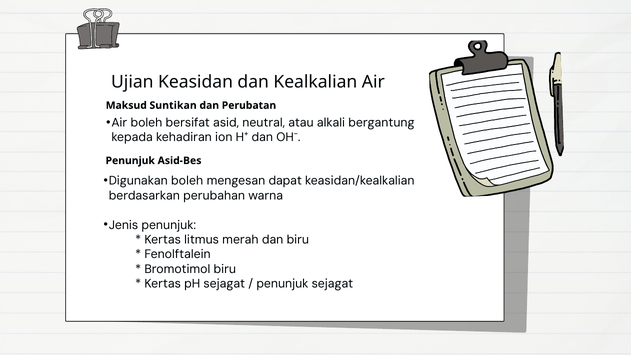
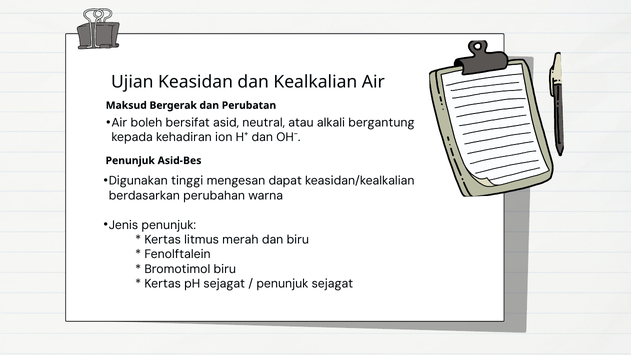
Suntikan: Suntikan -> Bergerak
Digunakan boleh: boleh -> tinggi
